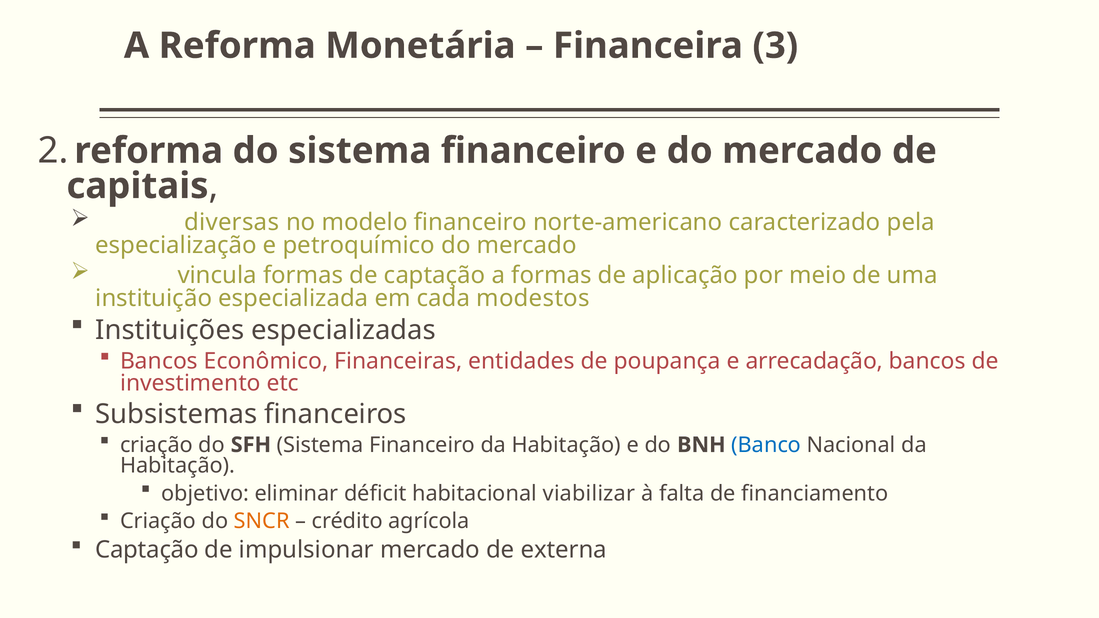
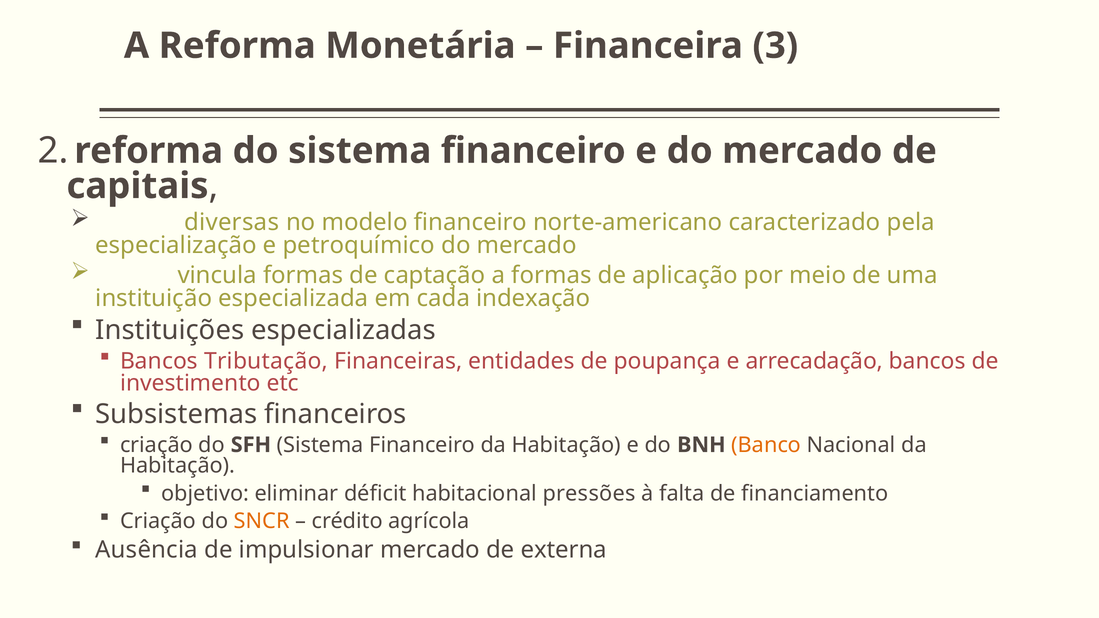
modestos: modestos -> indexação
Econômico: Econômico -> Tributação
Banco colour: blue -> orange
viabilizar: viabilizar -> pressões
Captação at (147, 550): Captação -> Ausência
